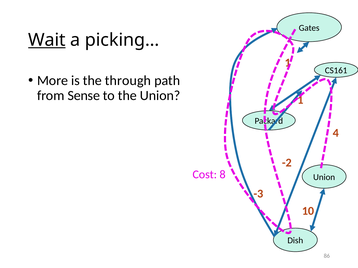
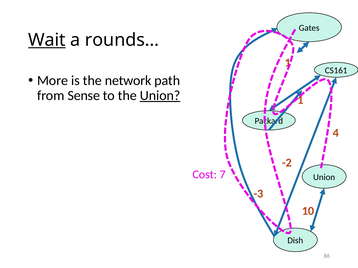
picking…: picking… -> rounds…
through: through -> network
Union at (160, 96) underline: none -> present
8: 8 -> 7
